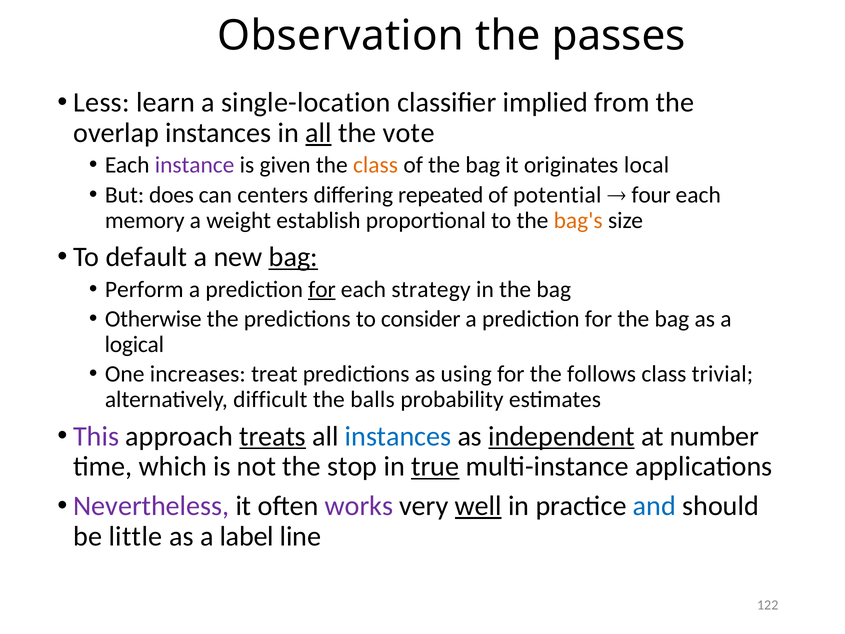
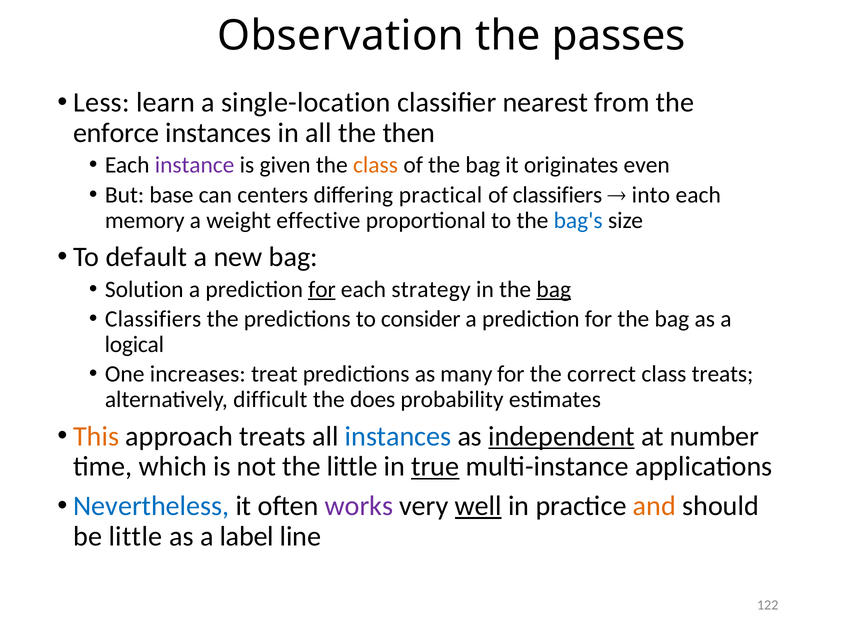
implied: implied -> nearest
overlap: overlap -> enforce
all at (318, 133) underline: present -> none
vote: vote -> then
local: local -> even
does: does -> base
repeated: repeated -> practical
of potential: potential -> classifiers
four: four -> into
establish: establish -> effective
bag's colour: orange -> blue
bag at (293, 257) underline: present -> none
Perform: Perform -> Solution
bag at (554, 289) underline: none -> present
Otherwise at (153, 319): Otherwise -> Classifiers
using: using -> many
follows: follows -> correct
class trivial: trivial -> treats
balls: balls -> does
This colour: purple -> orange
treats at (273, 436) underline: present -> none
the stop: stop -> little
Nevertheless colour: purple -> blue
and colour: blue -> orange
